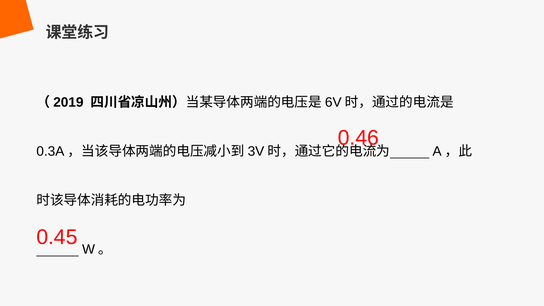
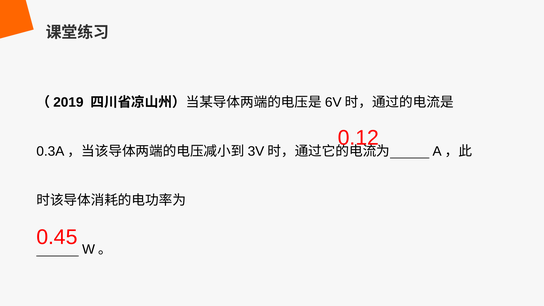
0.46: 0.46 -> 0.12
